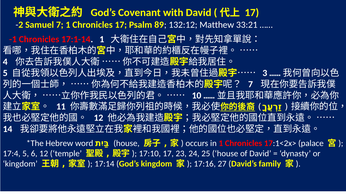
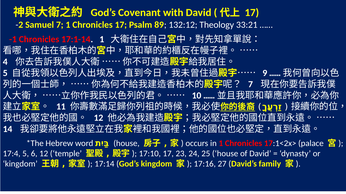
Matthew: Matthew -> Theology
3: 3 -> 9
